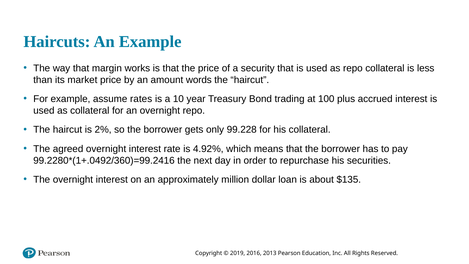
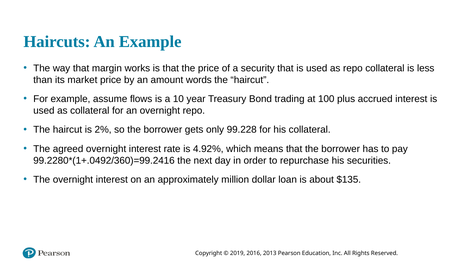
rates: rates -> flows
